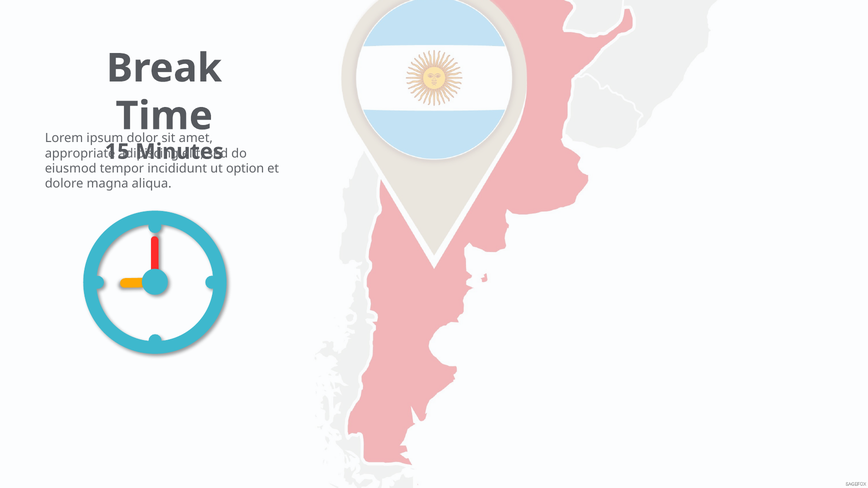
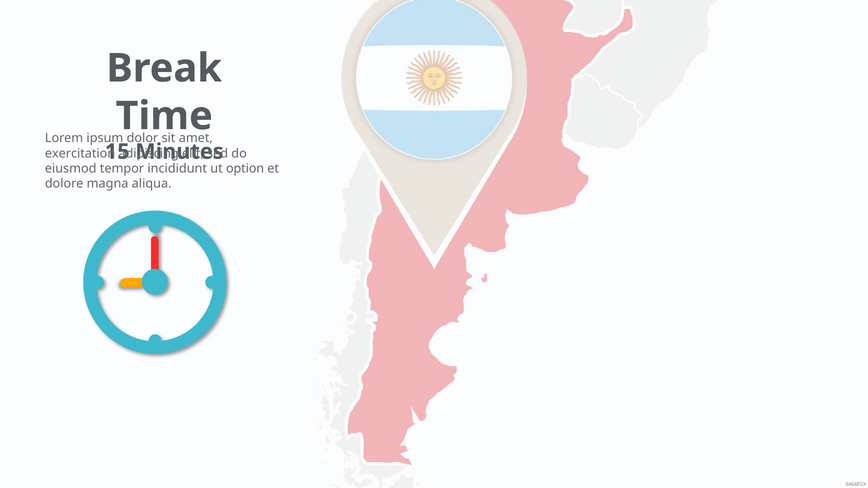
appropriate: appropriate -> exercitation
